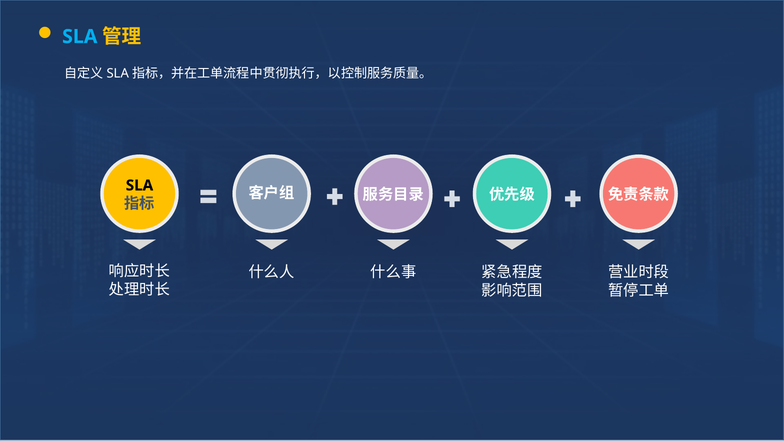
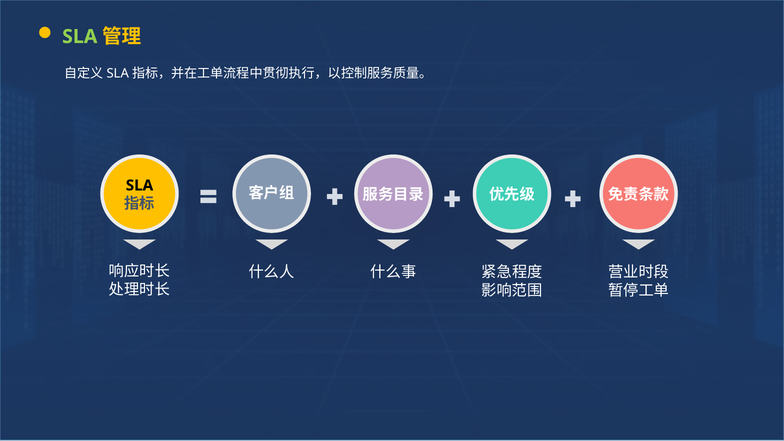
SLA at (80, 37) colour: light blue -> light green
